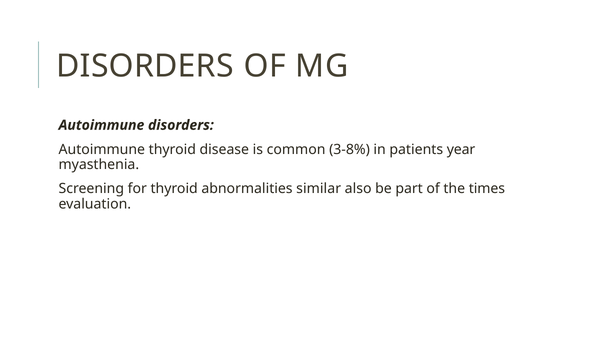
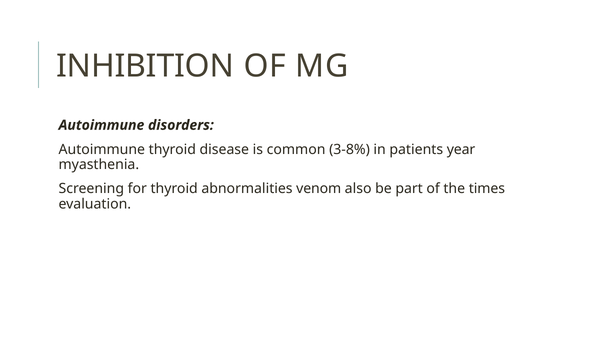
DISORDERS at (145, 66): DISORDERS -> INHIBITION
similar: similar -> venom
